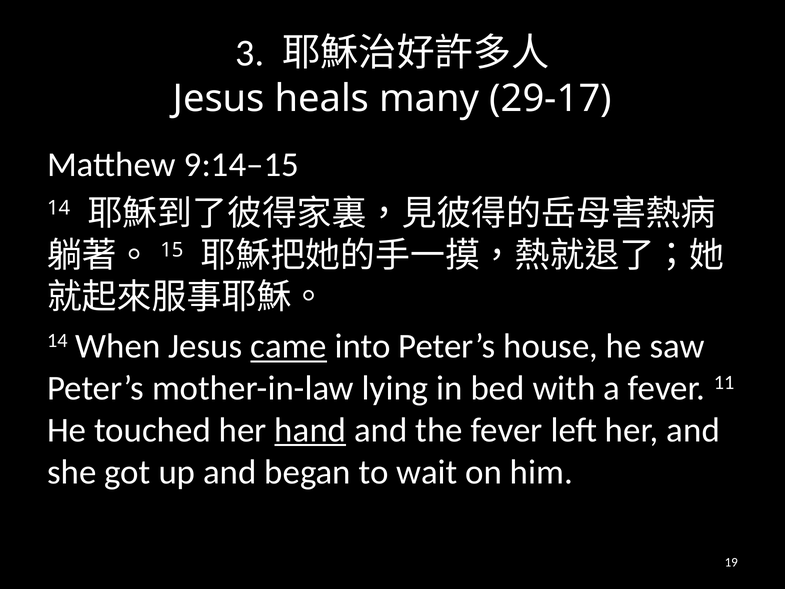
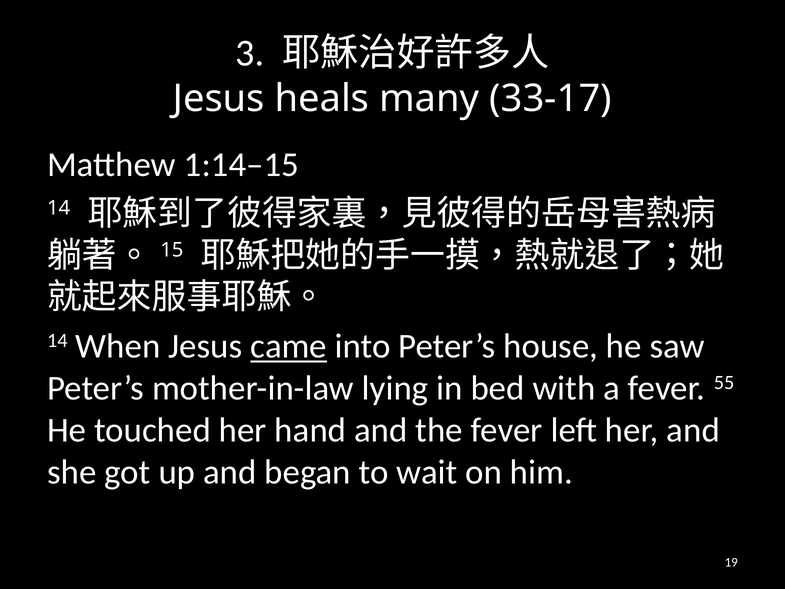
29-17: 29-17 -> 33-17
9:14–15: 9:14–15 -> 1:14–15
11: 11 -> 55
hand underline: present -> none
